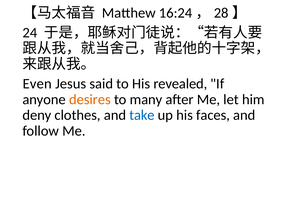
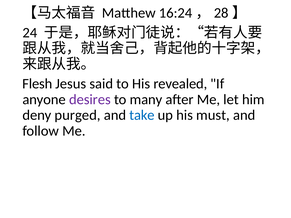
Even: Even -> Flesh
desires colour: orange -> purple
clothes: clothes -> purged
faces: faces -> must
